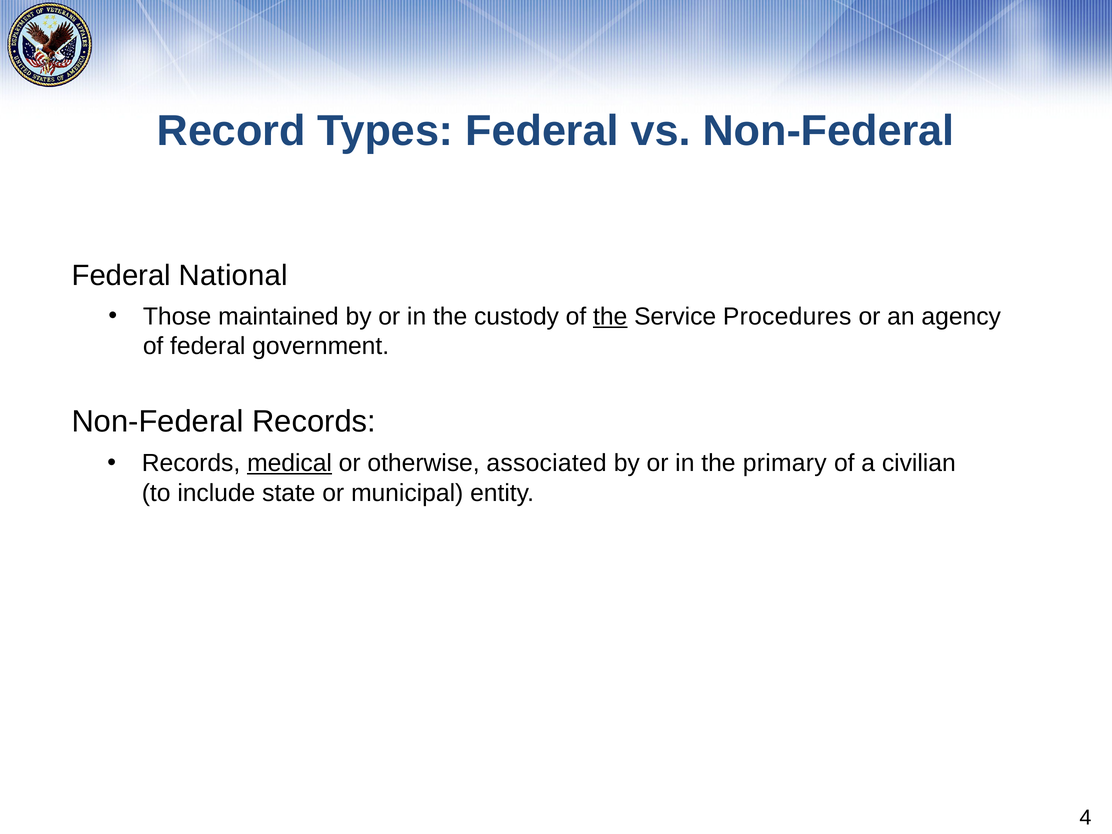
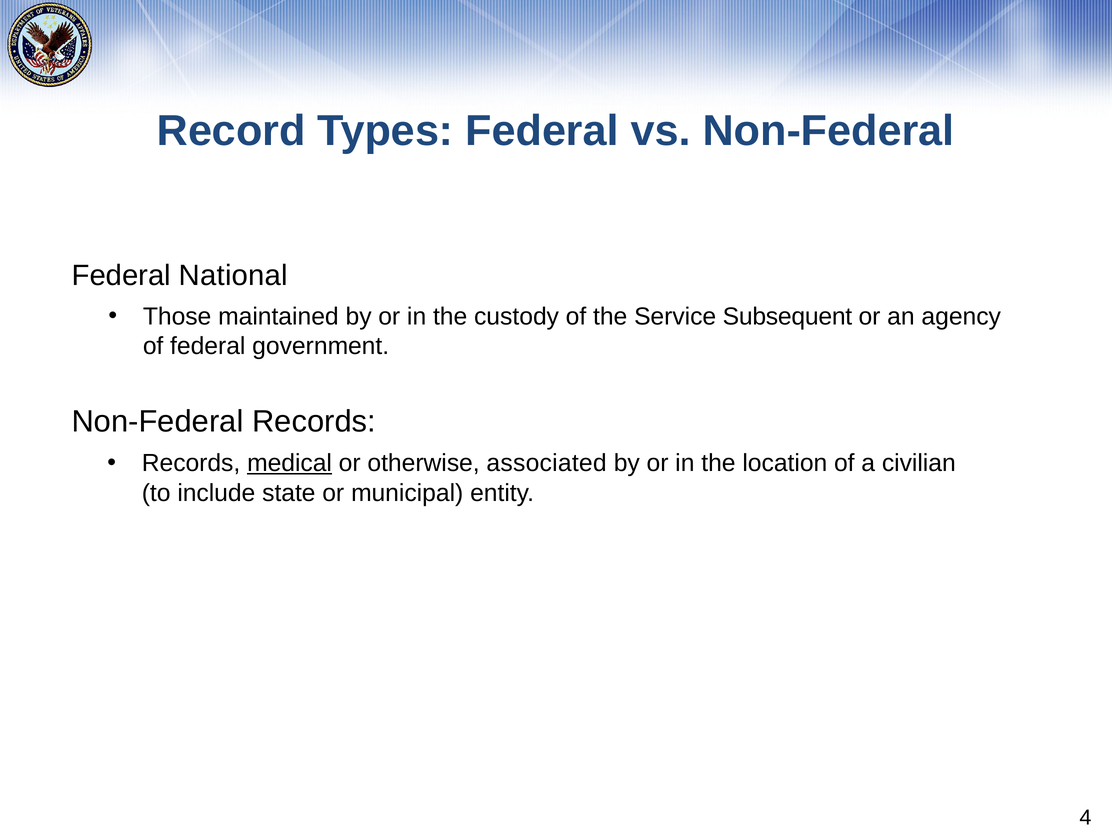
the at (610, 317) underline: present -> none
Procedures: Procedures -> Subsequent
primary: primary -> location
